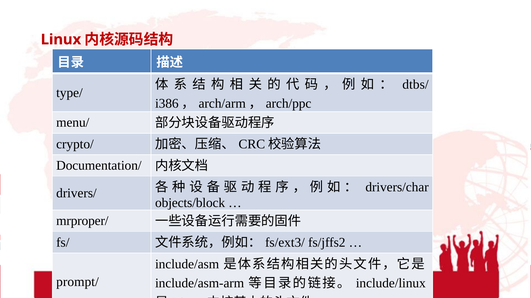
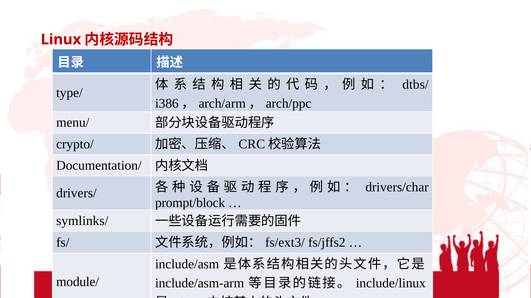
objects/block: objects/block -> prompt/block
mrproper/: mrproper/ -> symlinks/
prompt/: prompt/ -> module/
